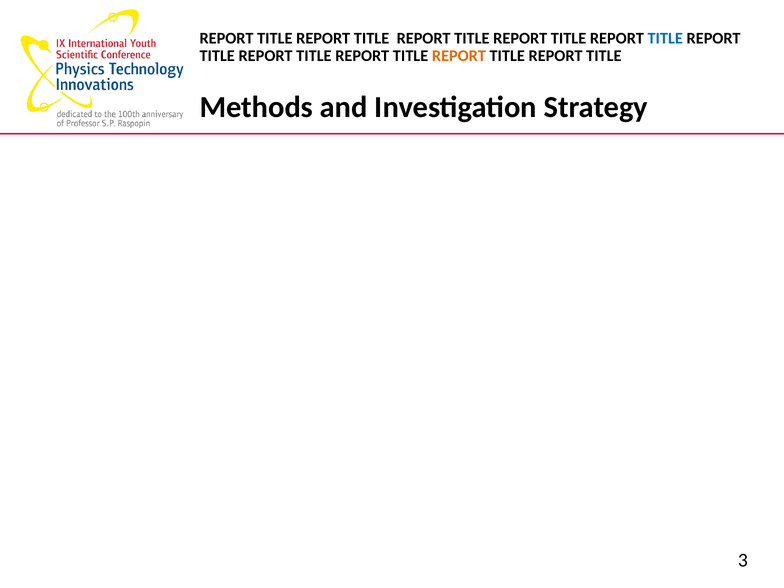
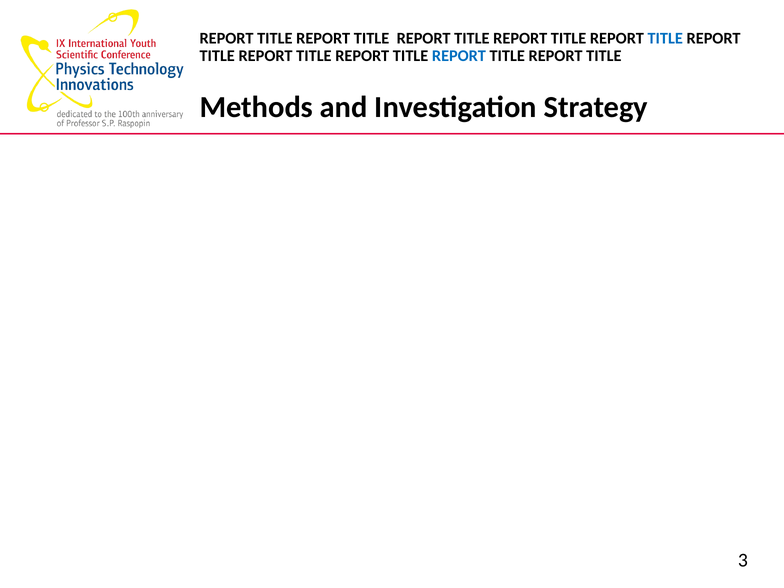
REPORT at (459, 56) colour: orange -> blue
